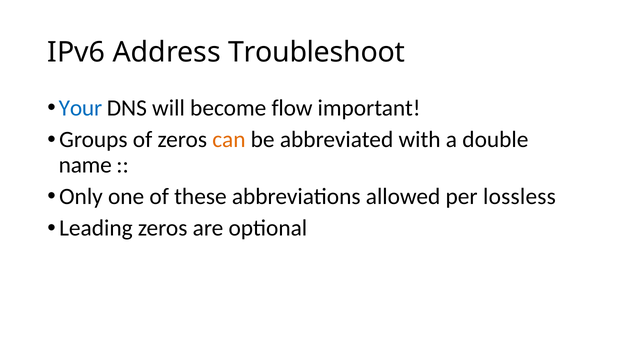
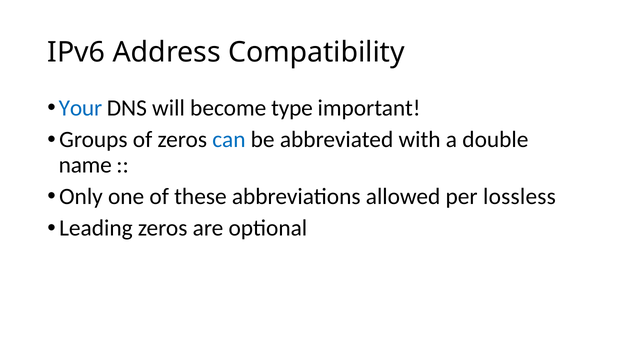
Troubleshoot: Troubleshoot -> Compatibility
flow: flow -> type
can colour: orange -> blue
